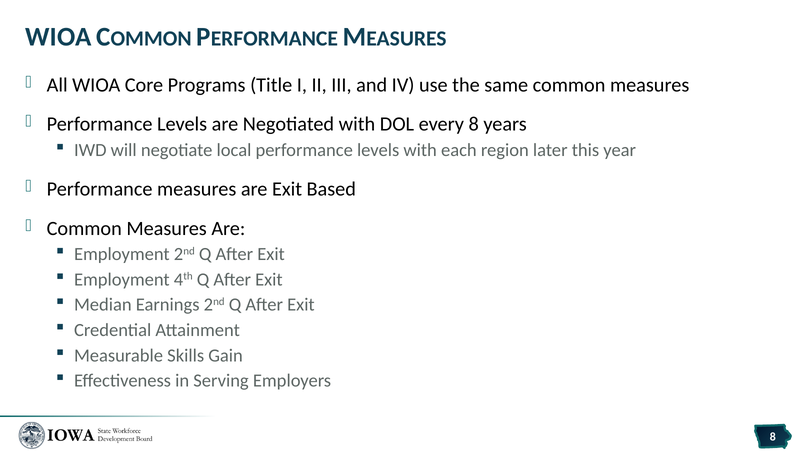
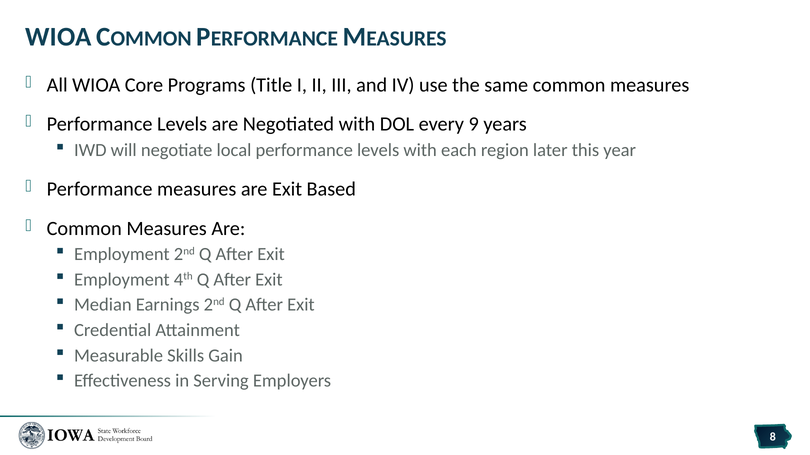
every 8: 8 -> 9
